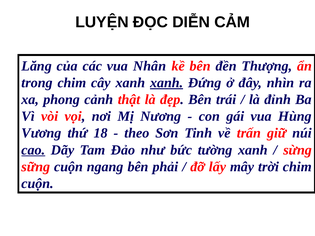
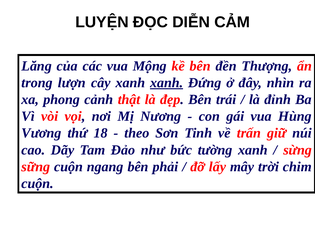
Nhân: Nhân -> Mộng
trong chim: chim -> lượn
cao underline: present -> none
